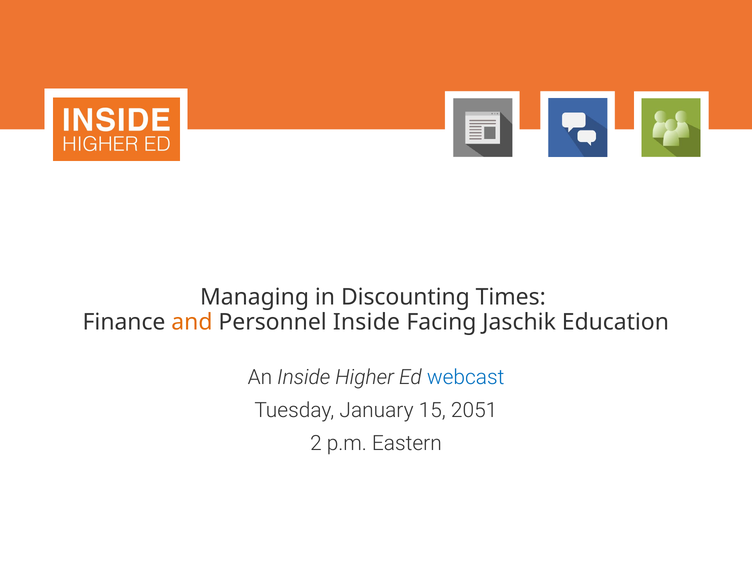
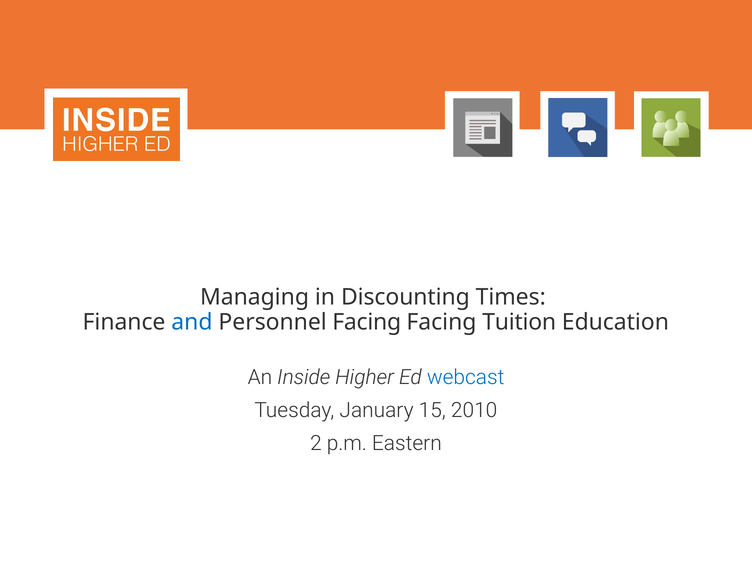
and colour: orange -> blue
Personnel Inside: Inside -> Facing
Jaschik: Jaschik -> Tuition
2051: 2051 -> 2010
